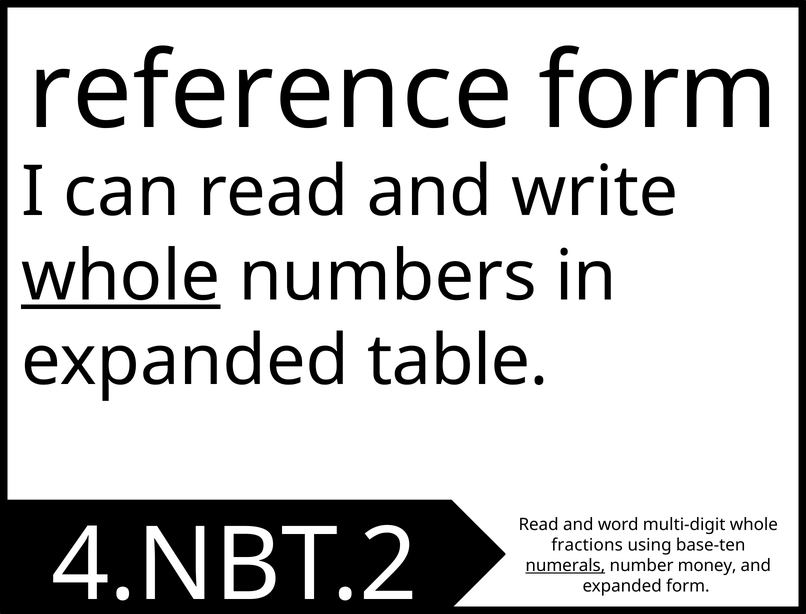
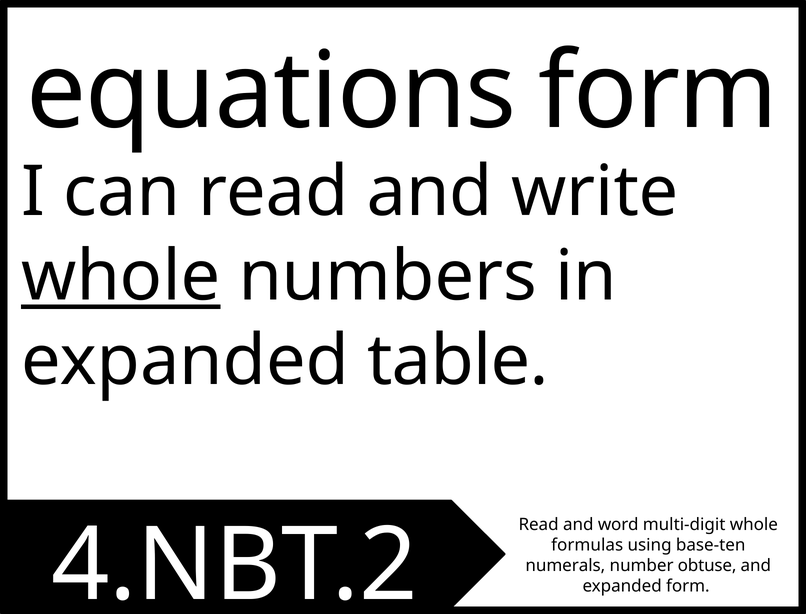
reference: reference -> equations
fractions: fractions -> formulas
numerals underline: present -> none
money: money -> obtuse
